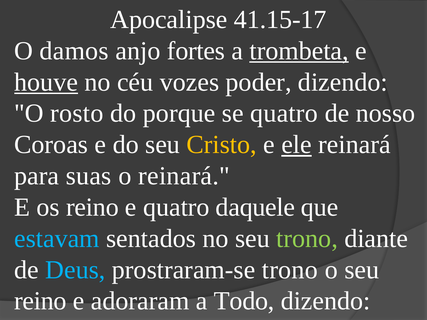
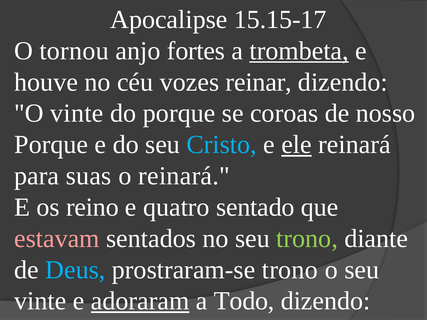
41.15-17: 41.15-17 -> 15.15-17
damos: damos -> tornou
houve underline: present -> none
poder: poder -> reinar
O rosto: rosto -> vinte
se quatro: quatro -> coroas
Coroas at (51, 145): Coroas -> Porque
Cristo colour: yellow -> light blue
daquele: daquele -> sentado
estavam colour: light blue -> pink
reino at (40, 301): reino -> vinte
adoraram underline: none -> present
